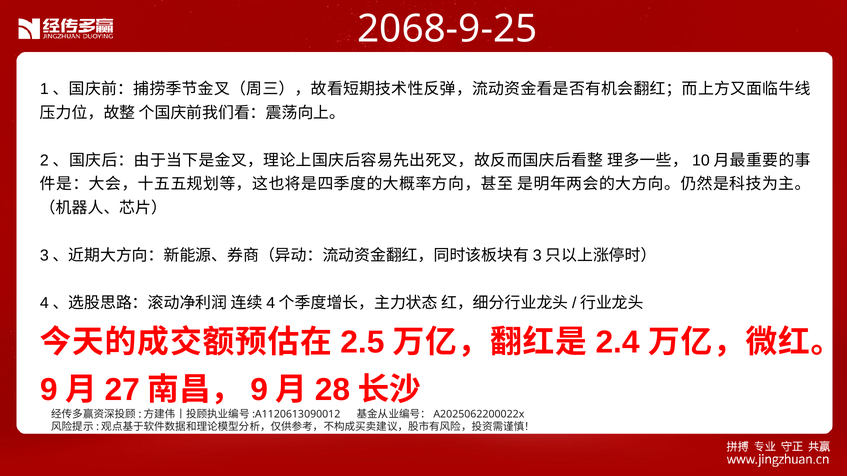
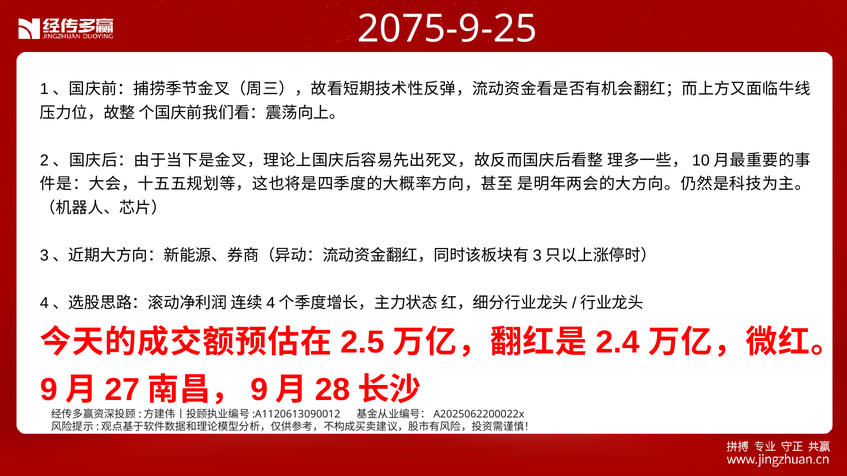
2068-9-25: 2068-9-25 -> 2075-9-25
